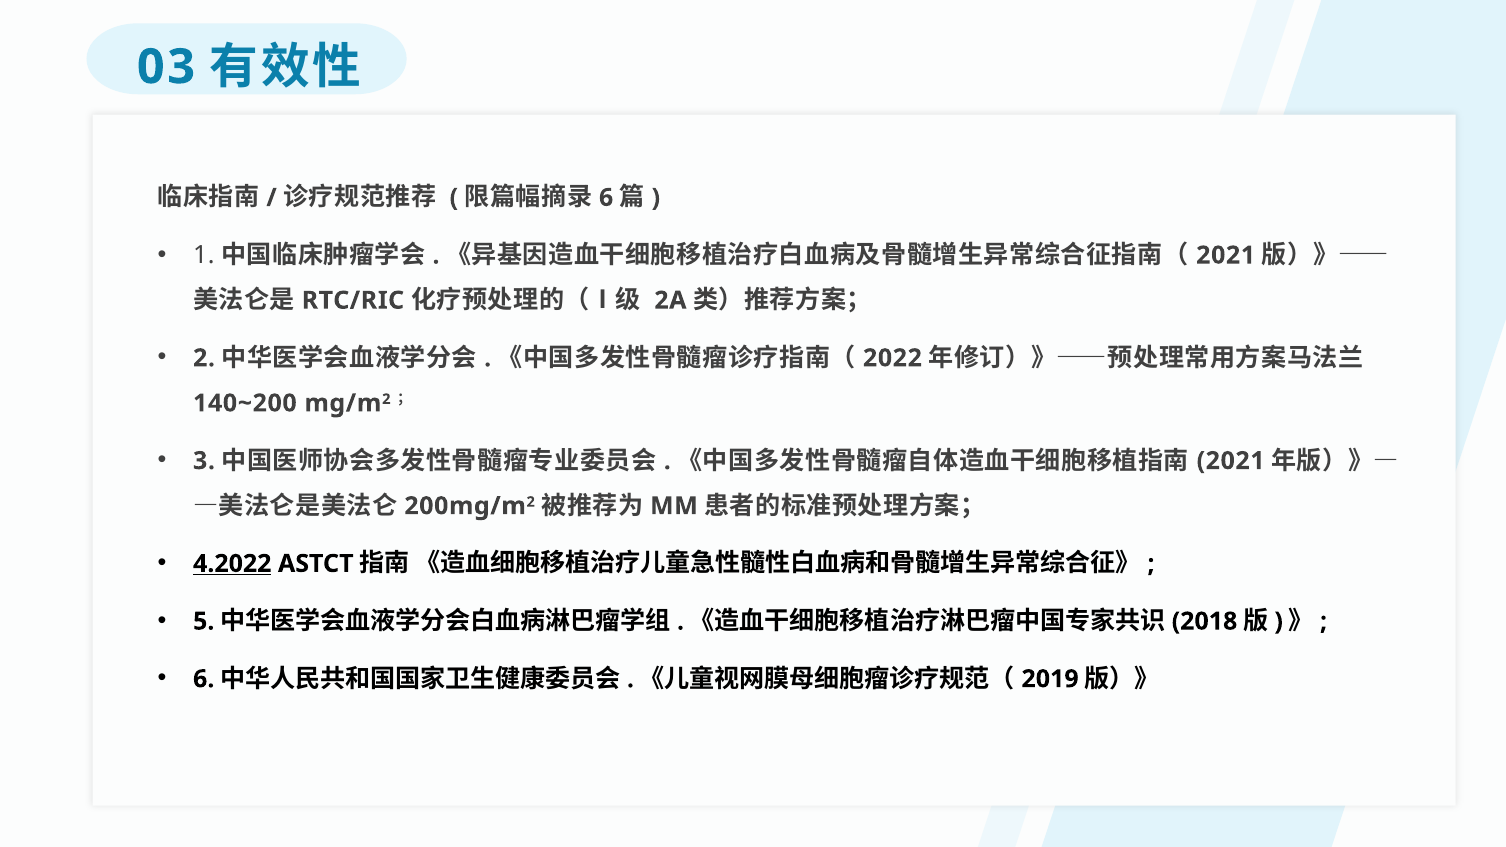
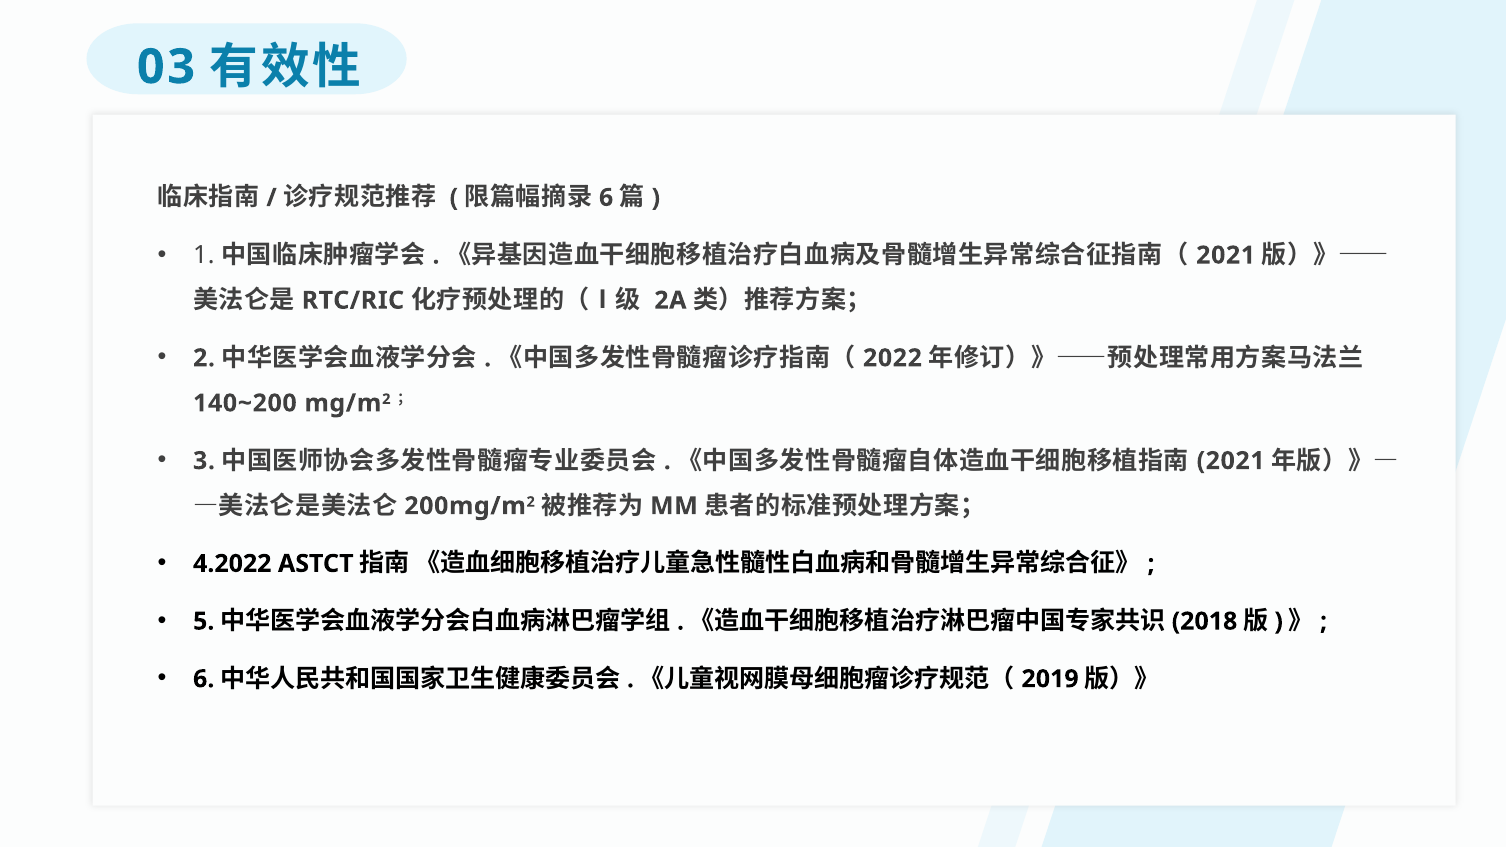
4.2022 underline: present -> none
